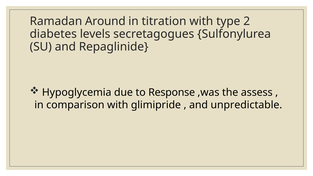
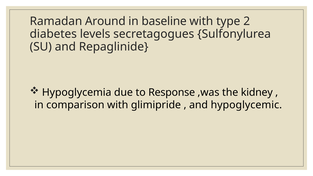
titration: titration -> baseline
assess: assess -> kidney
unpredictable: unpredictable -> hypoglycemic
